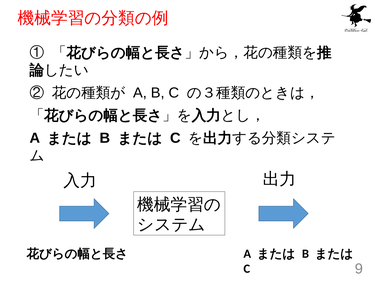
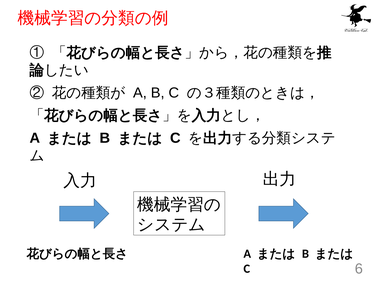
9: 9 -> 6
